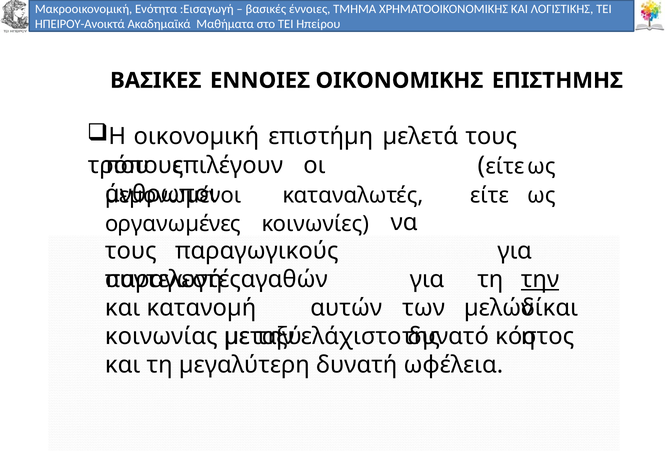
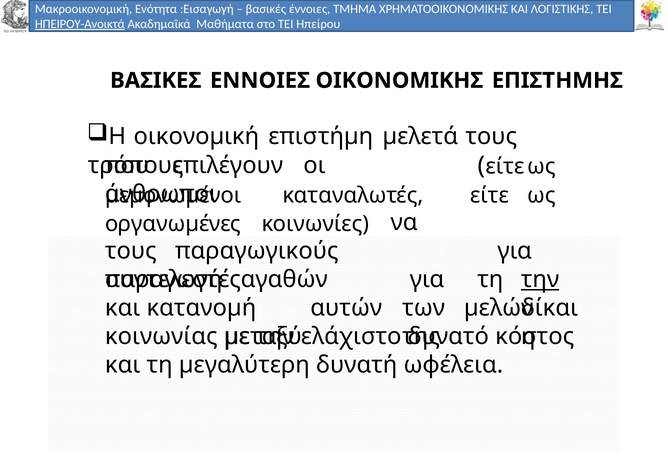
ΗΠΕΙΡΟΥ-Ανοικτά underline: none -> present
